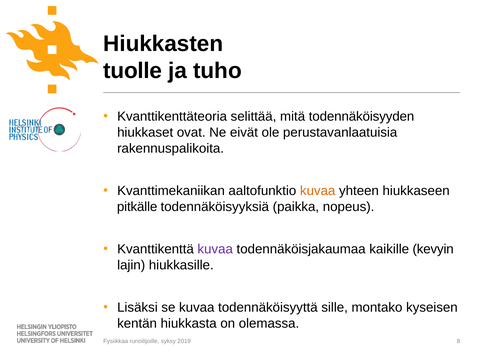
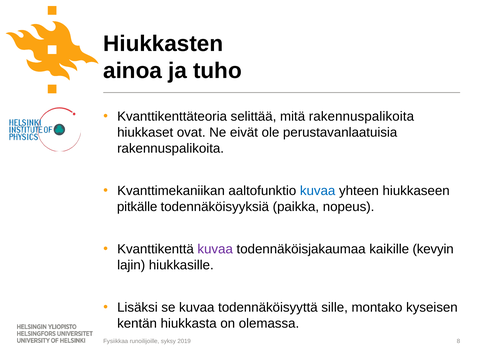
tuolle: tuolle -> ainoa
mitä todennäköisyyden: todennäköisyyden -> rakennuspalikoita
kuvaa at (318, 191) colour: orange -> blue
